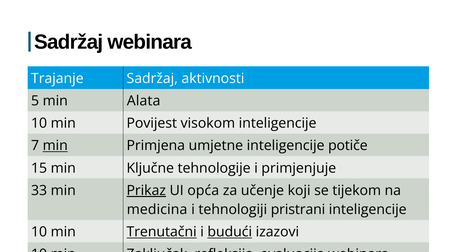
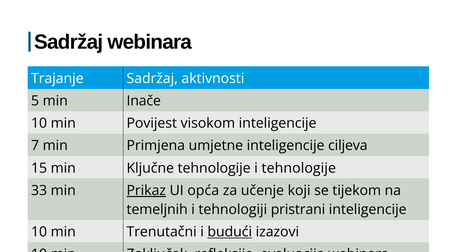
Alata: Alata -> Inače
min at (55, 146) underline: present -> none
potiče: potiče -> ciljeva
i primjenjuje: primjenjuje -> tehnologije
medicina: medicina -> temeljnih
Trenutačni underline: present -> none
